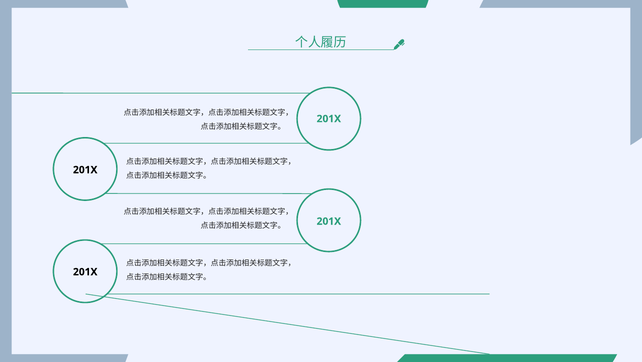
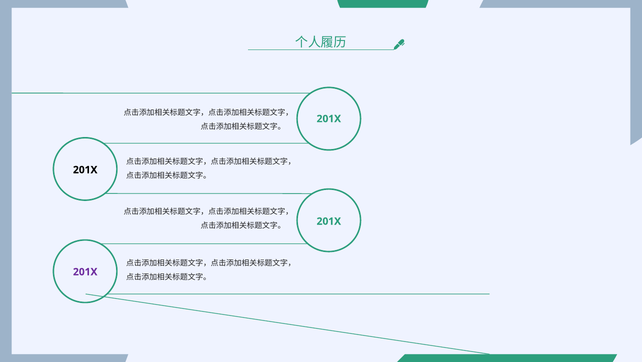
201X at (85, 271) colour: black -> purple
